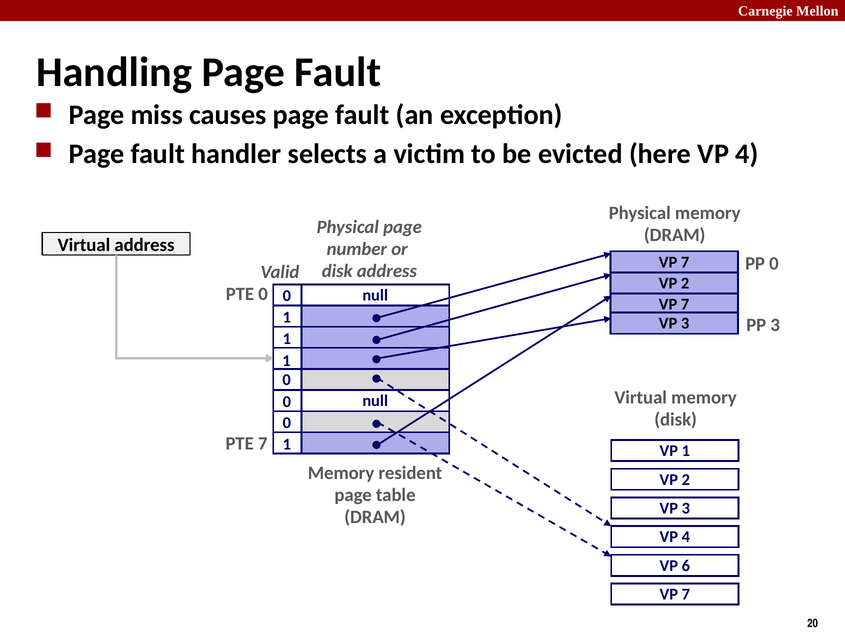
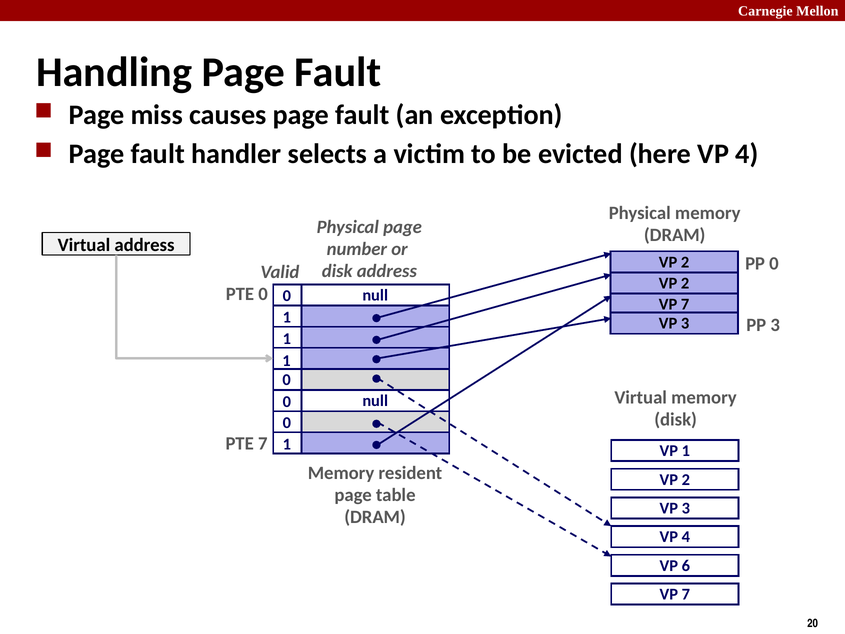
7 at (685, 262): 7 -> 2
